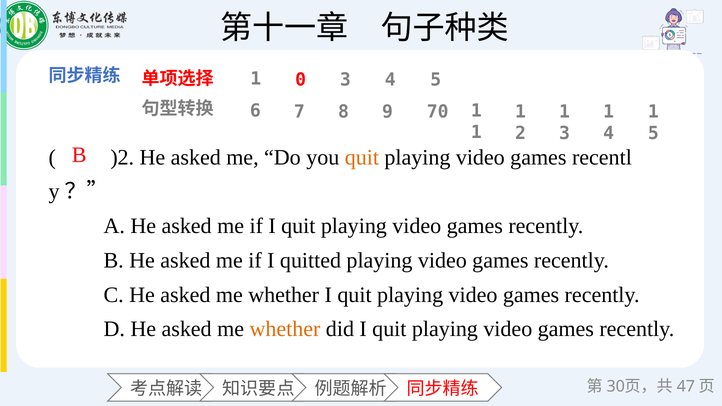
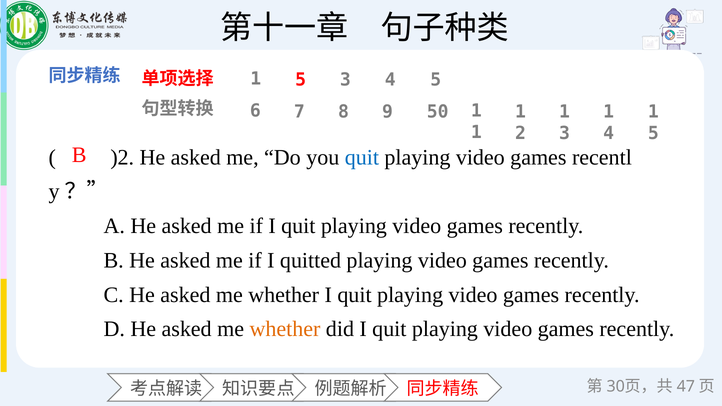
0 at (301, 80): 0 -> 5
70: 70 -> 50
quit at (362, 157) colour: orange -> blue
